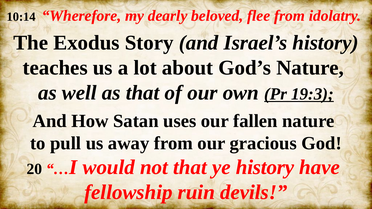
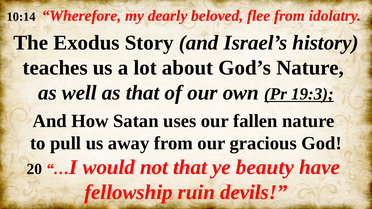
ye history: history -> beauty
